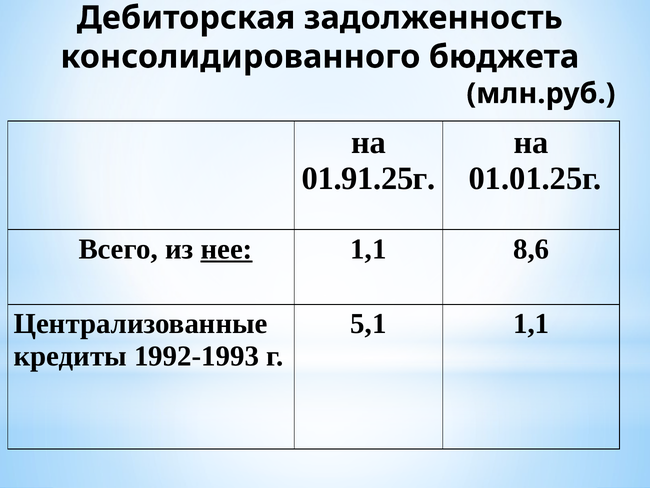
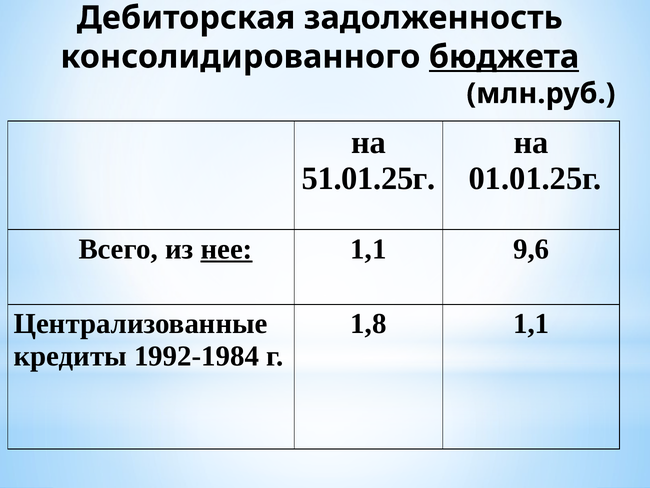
бюджета underline: none -> present
01.91.25г: 01.91.25г -> 51.01.25г
8,6: 8,6 -> 9,6
5,1: 5,1 -> 1,8
1992-1993: 1992-1993 -> 1992-1984
